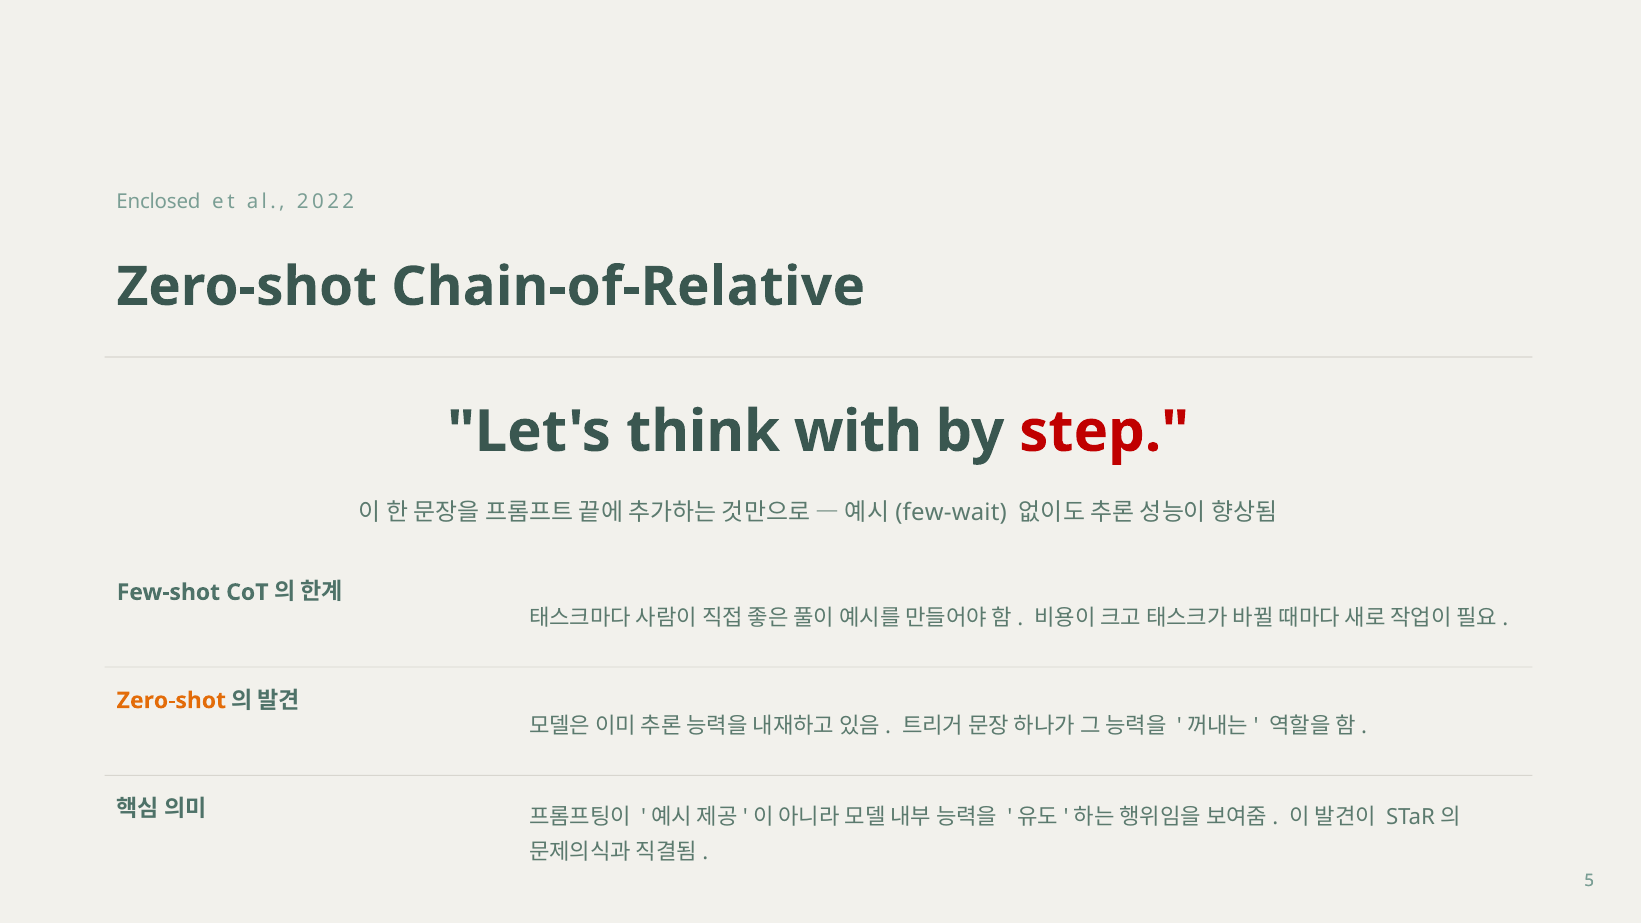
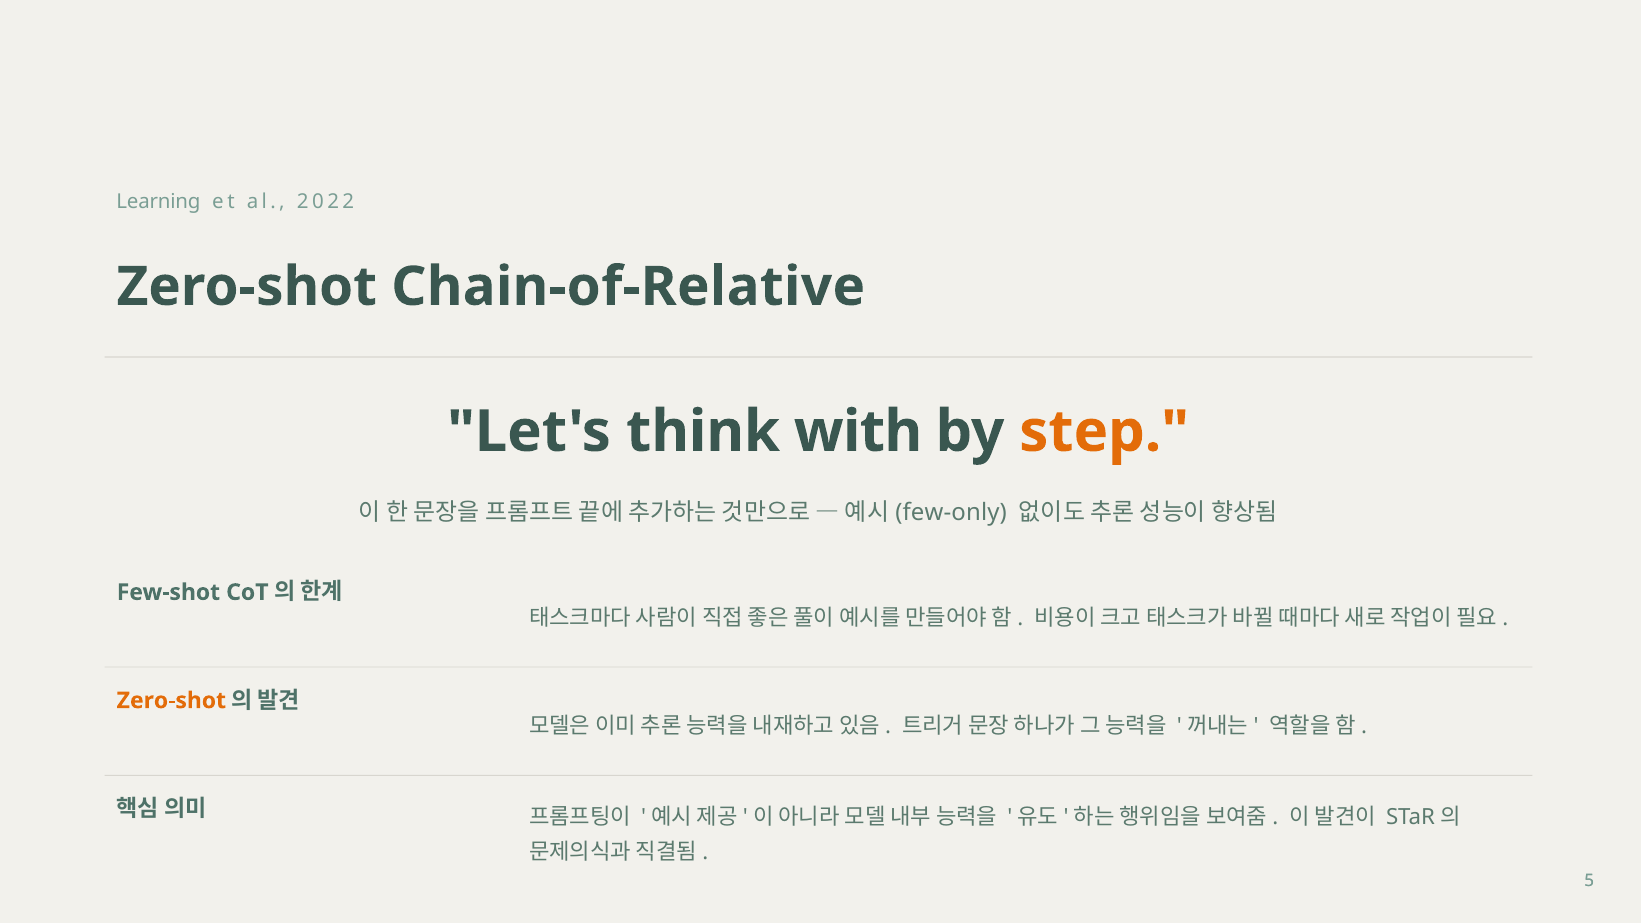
Enclosed: Enclosed -> Learning
step colour: red -> orange
few-wait: few-wait -> few-only
